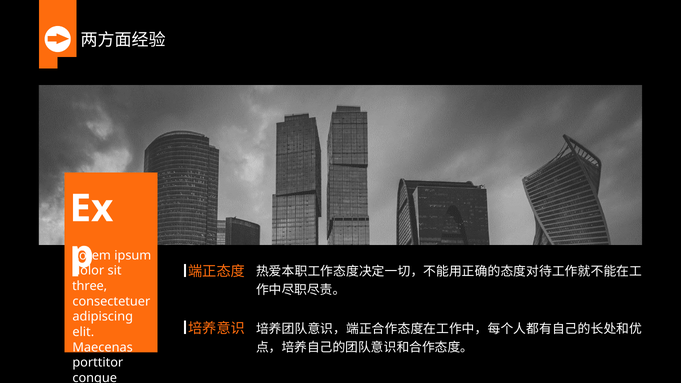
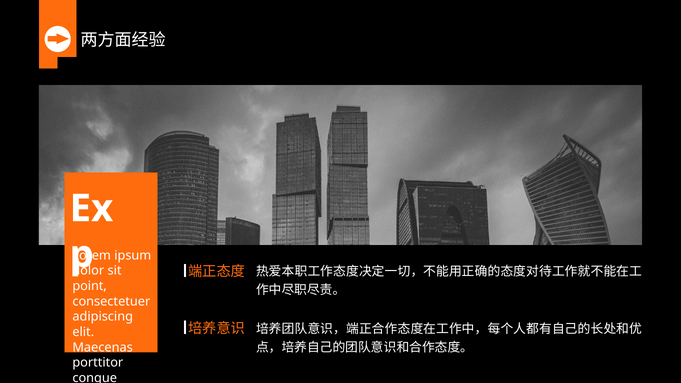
three: three -> point
